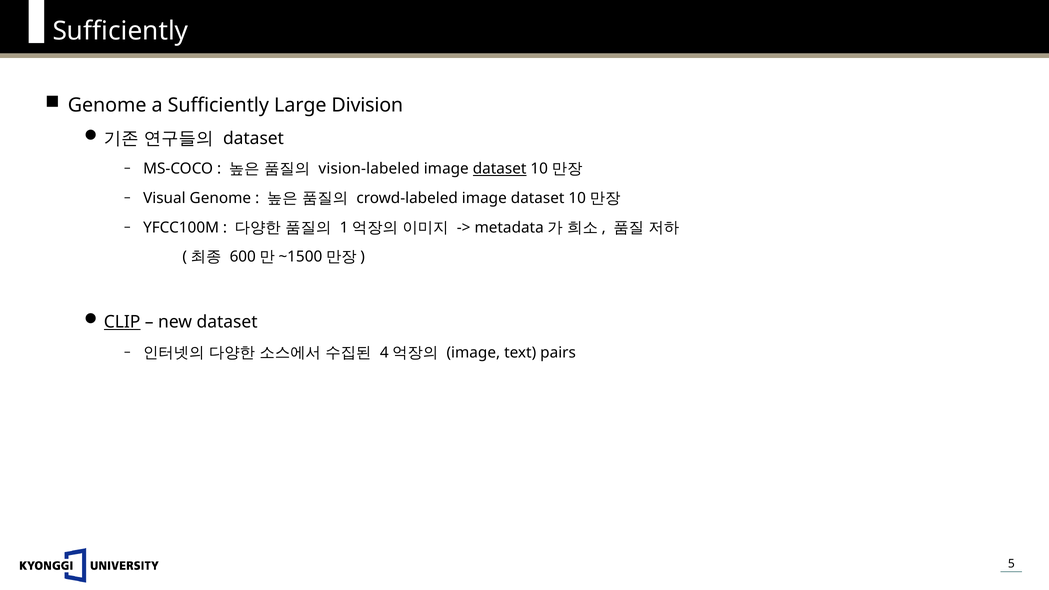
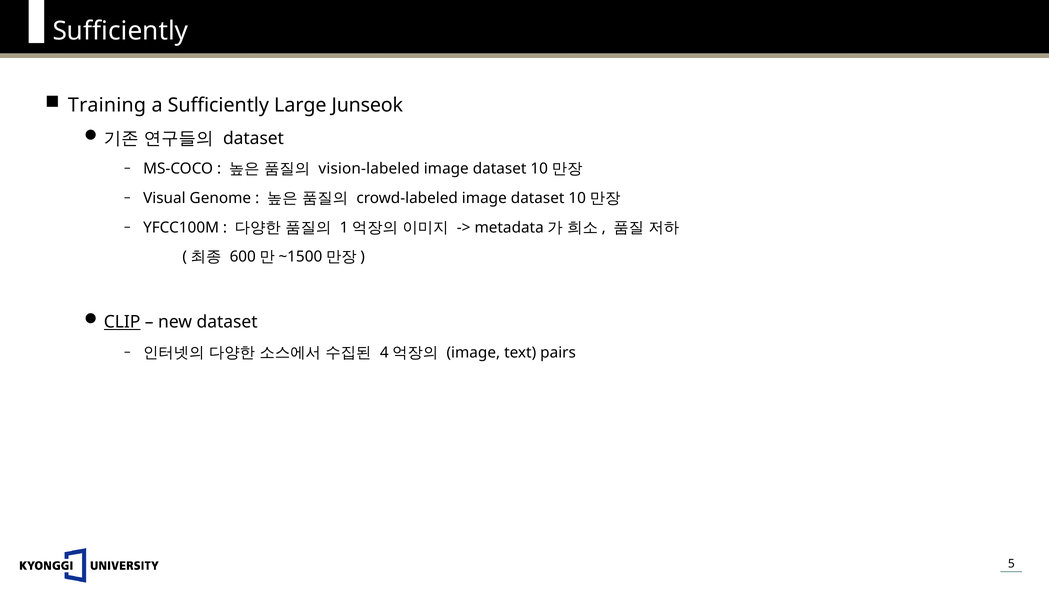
Genome at (107, 105): Genome -> Training
Division: Division -> Junseok
dataset at (500, 169) underline: present -> none
